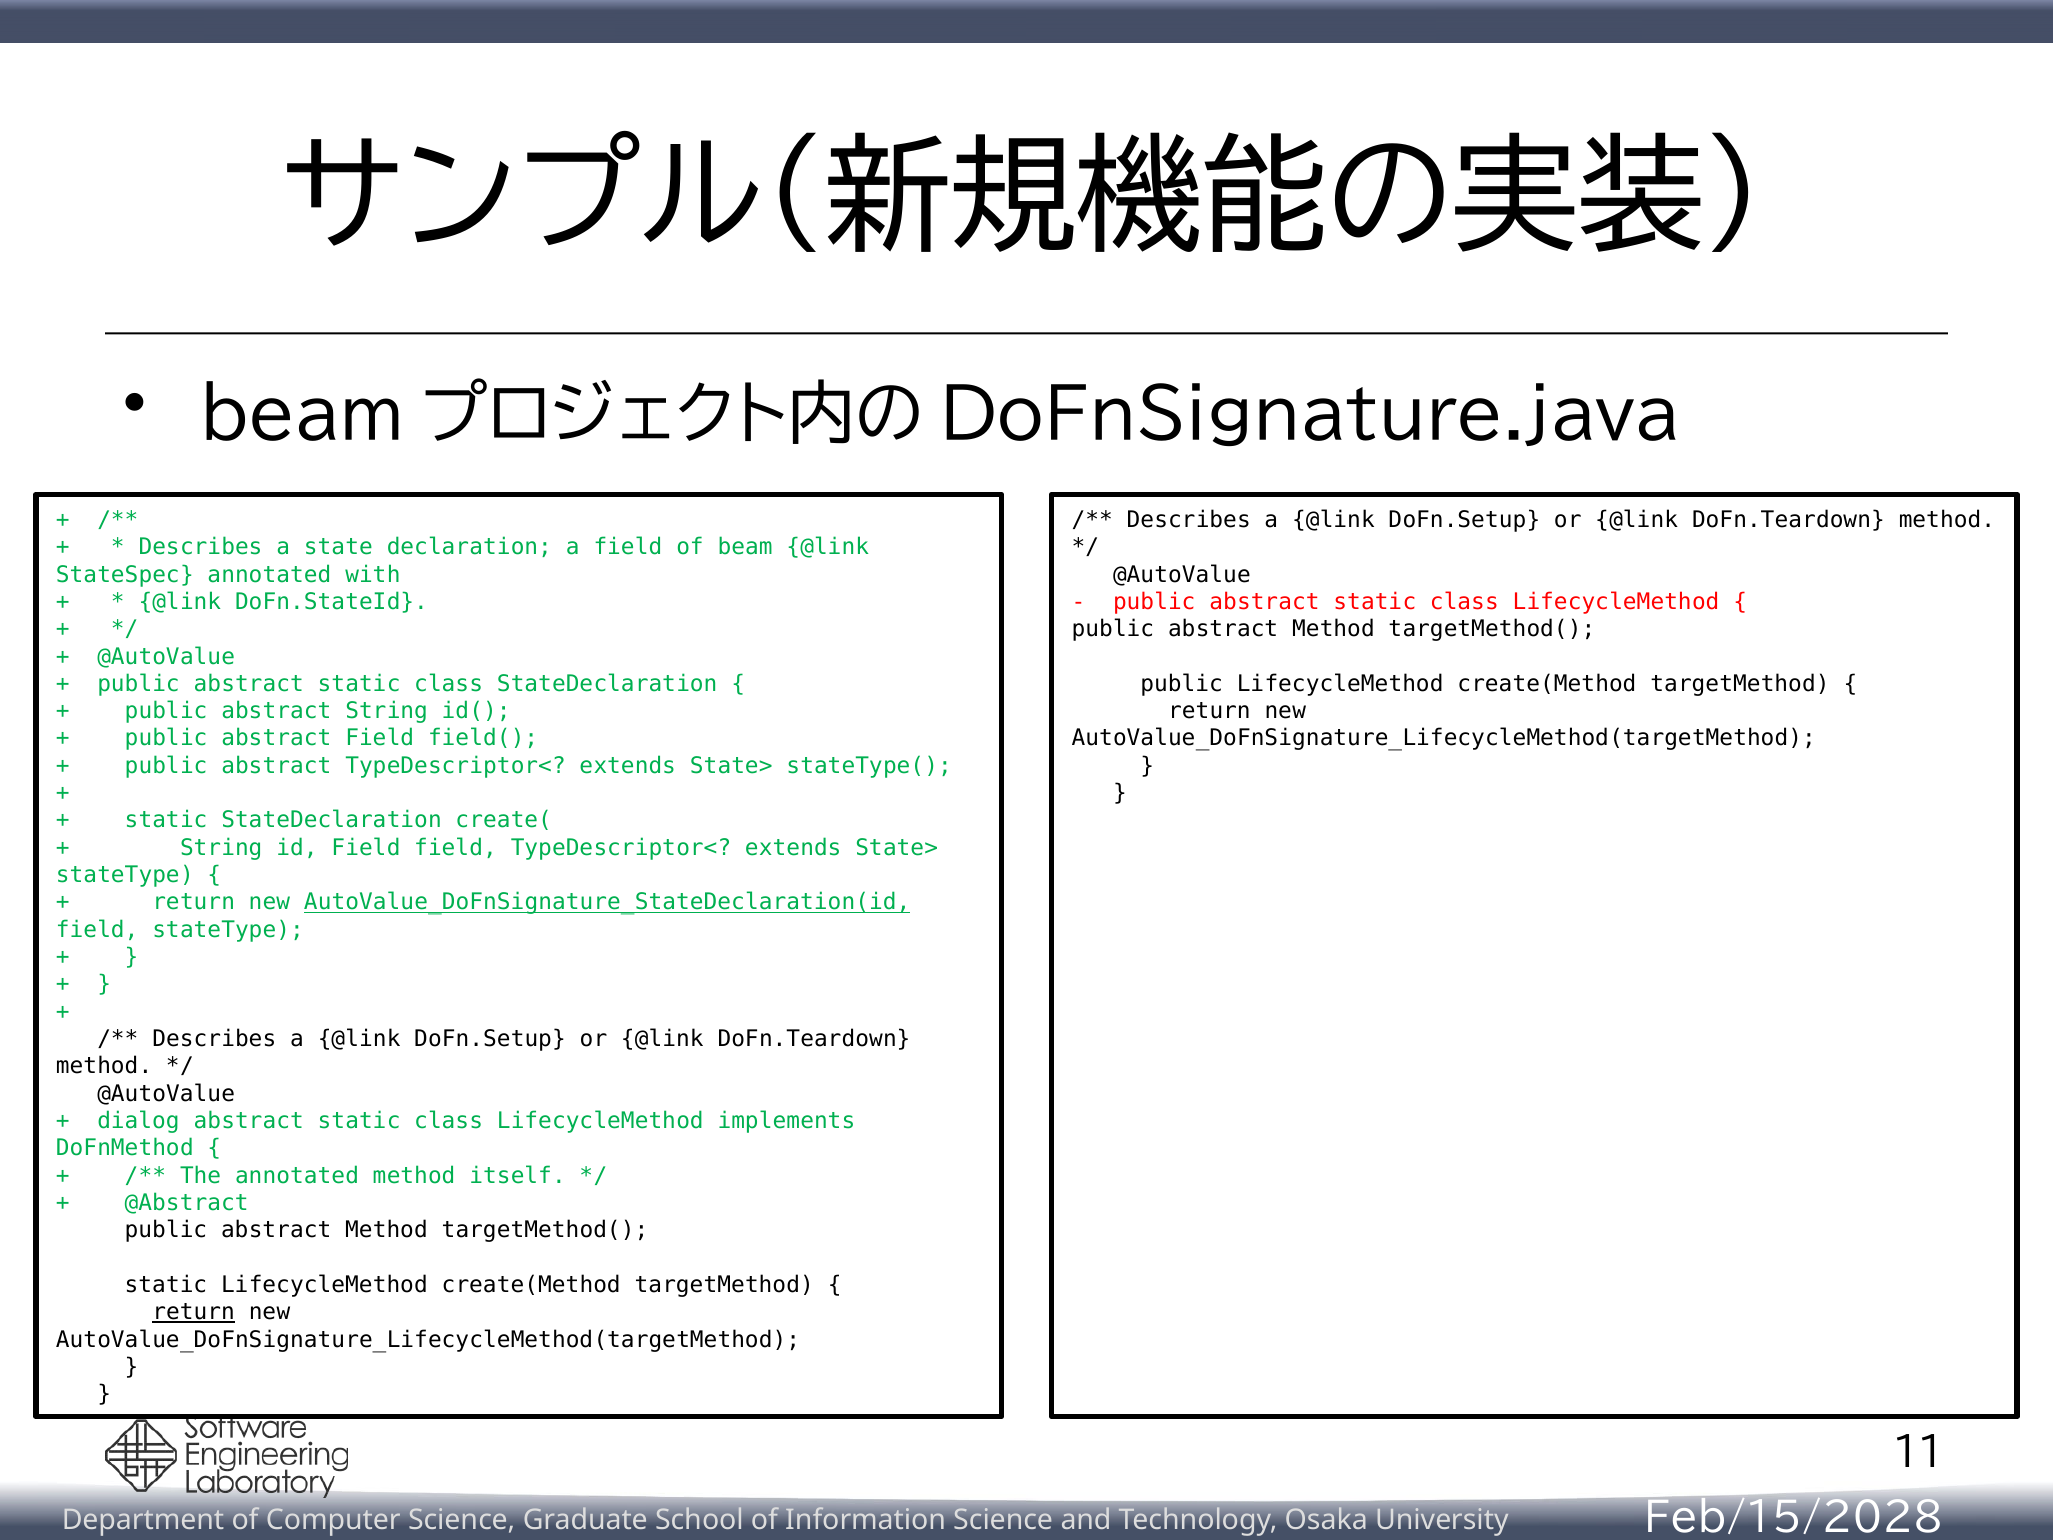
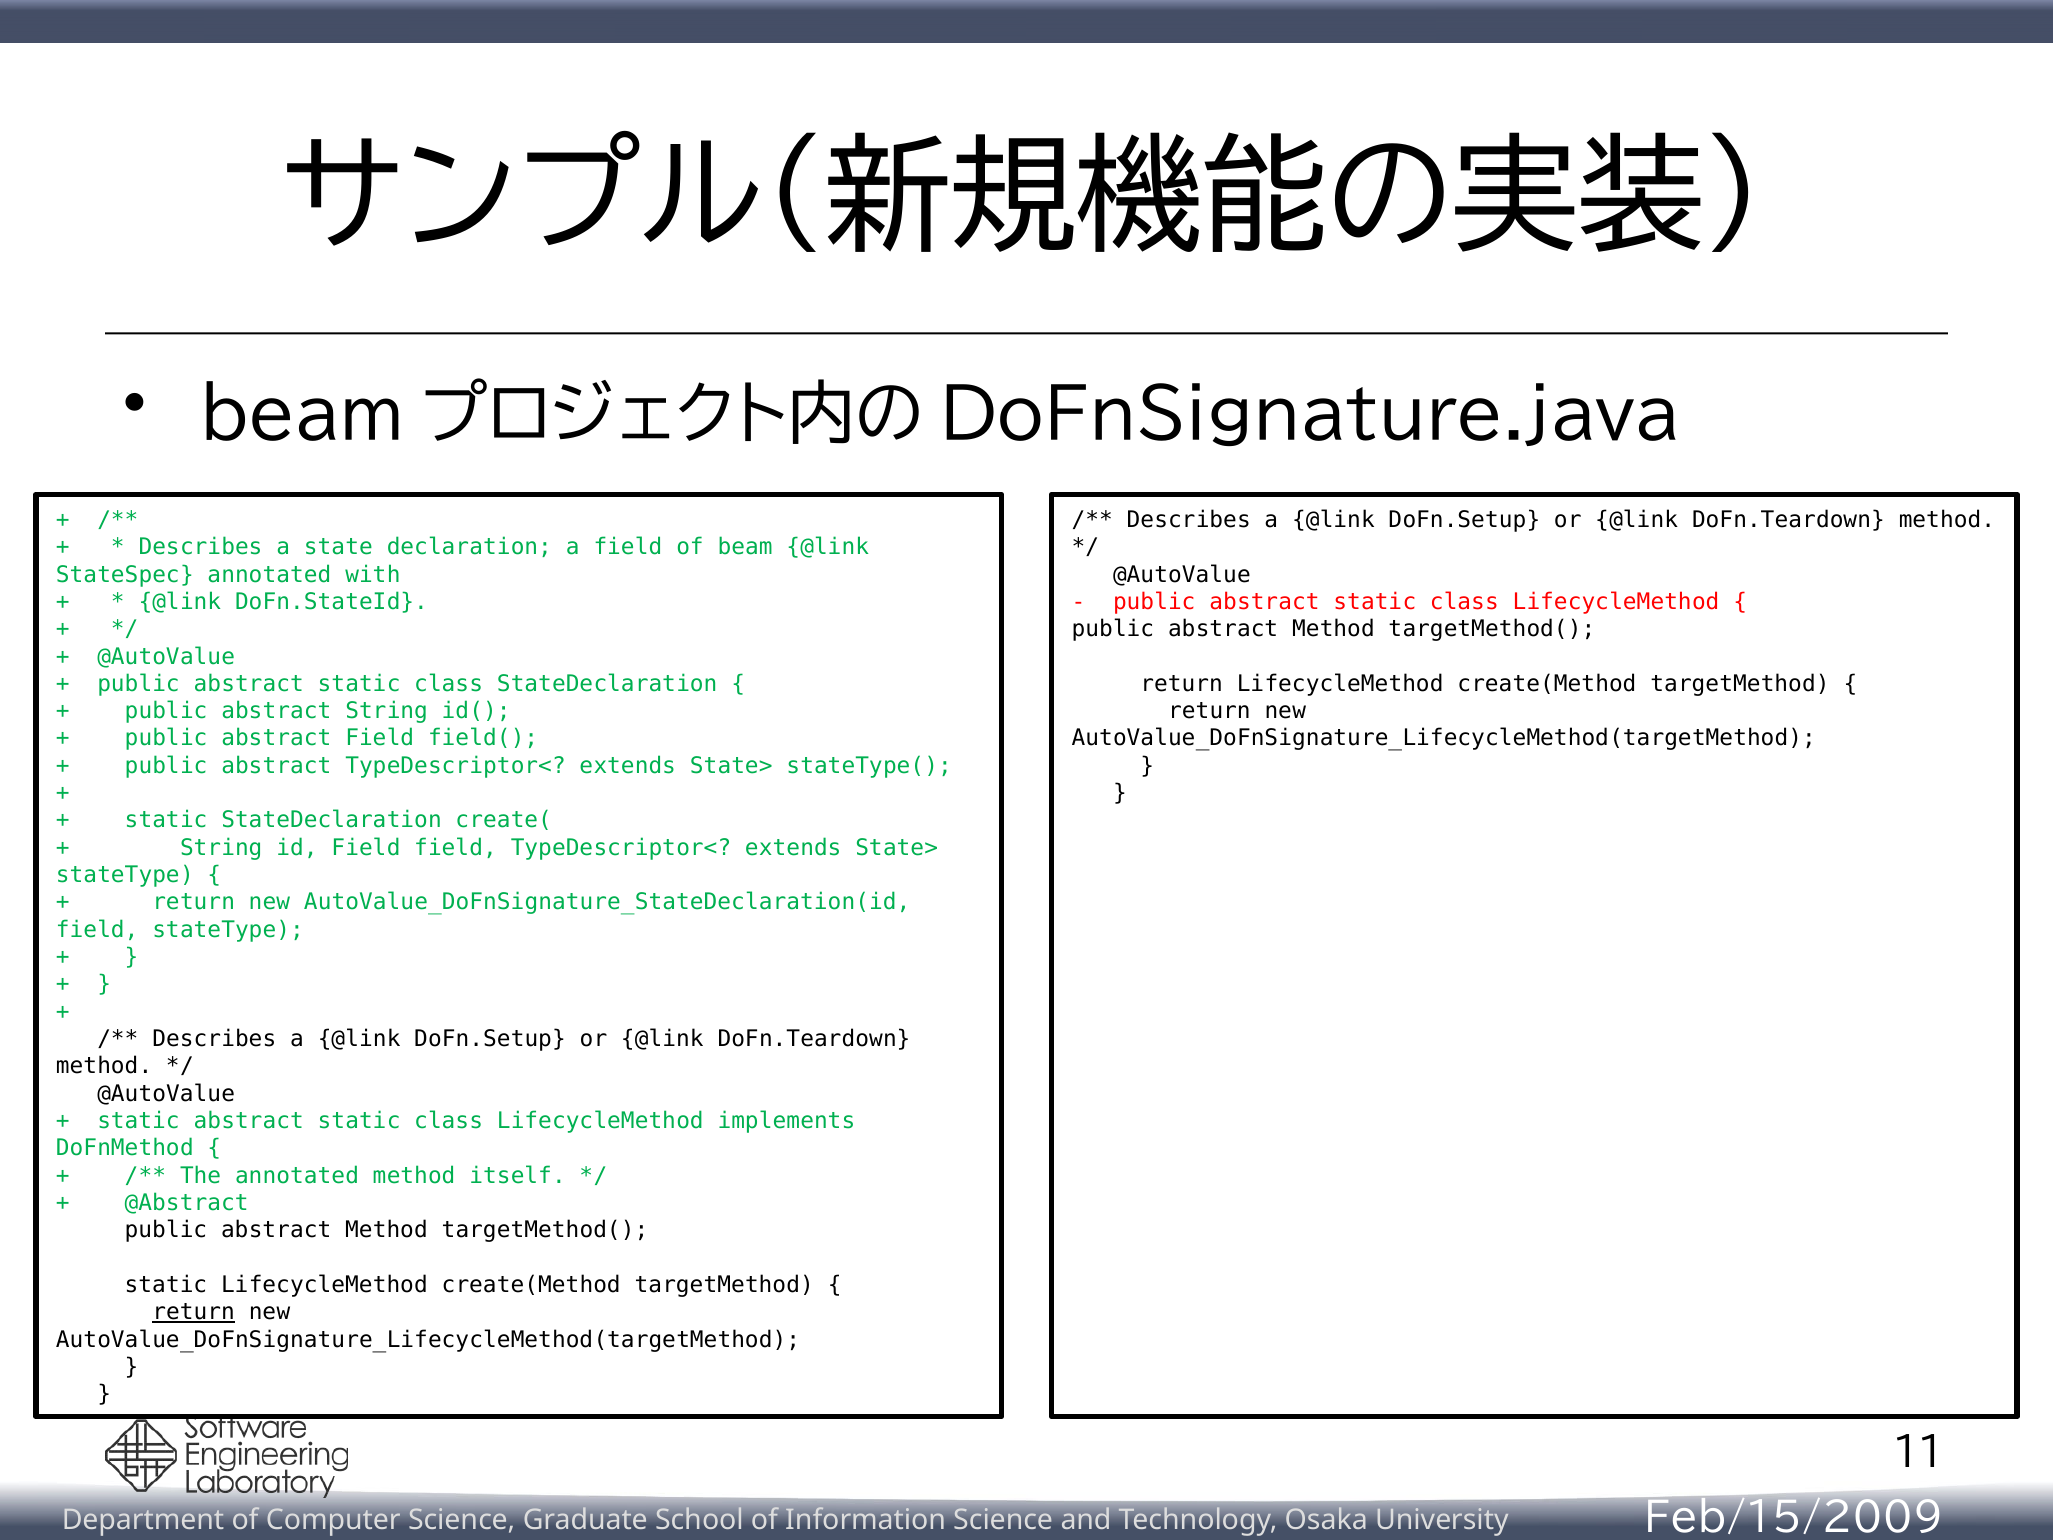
public at (1182, 684): public -> return
AutoValue_DoFnSignature_StateDeclaration(id underline: present -> none
dialog at (138, 1121): dialog -> static
Feb/15/2028: Feb/15/2028 -> Feb/15/2009
